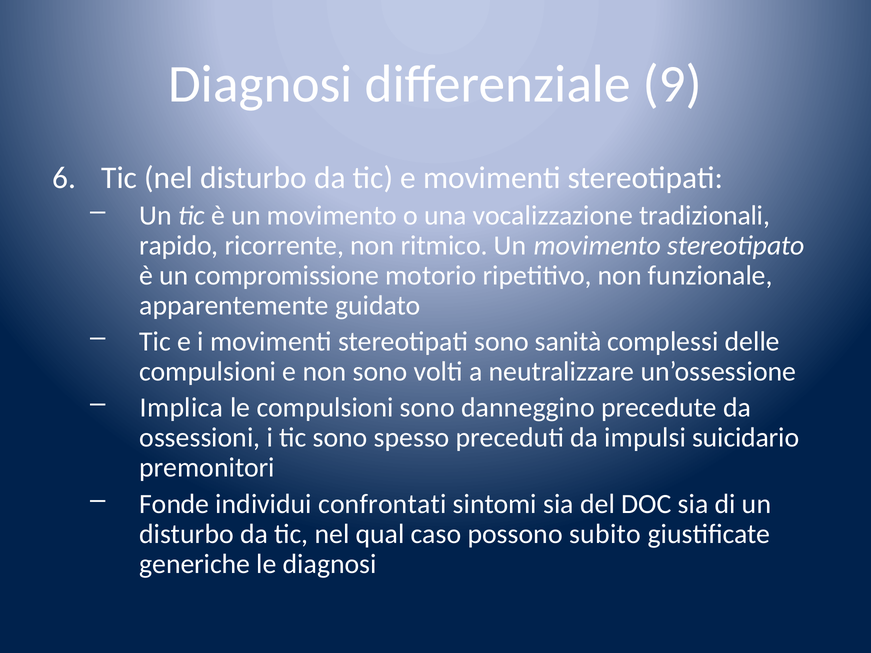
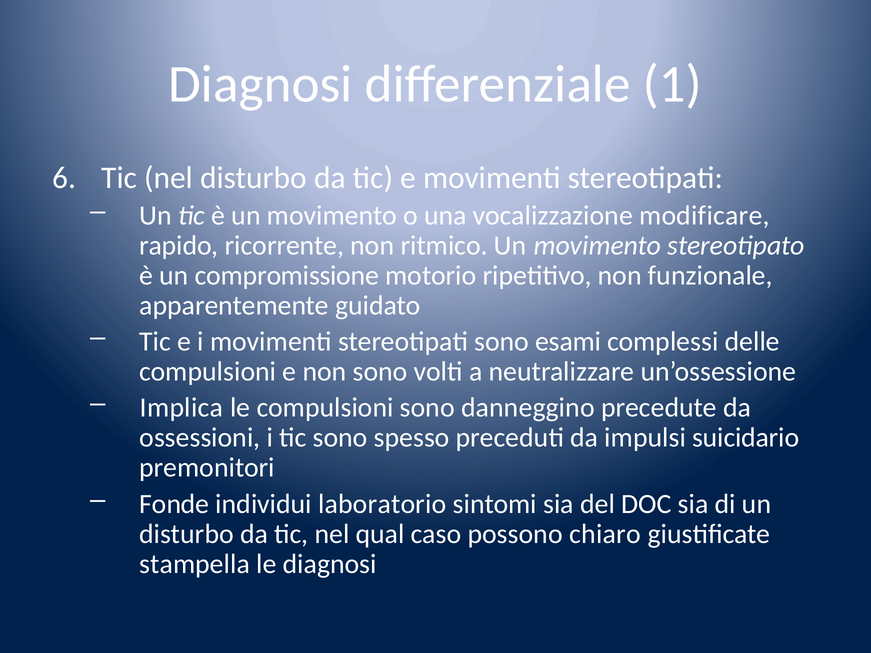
9: 9 -> 1
tradizionali: tradizionali -> modificare
sanità: sanità -> esami
confrontati: confrontati -> laboratorio
subito: subito -> chiaro
generiche: generiche -> stampella
